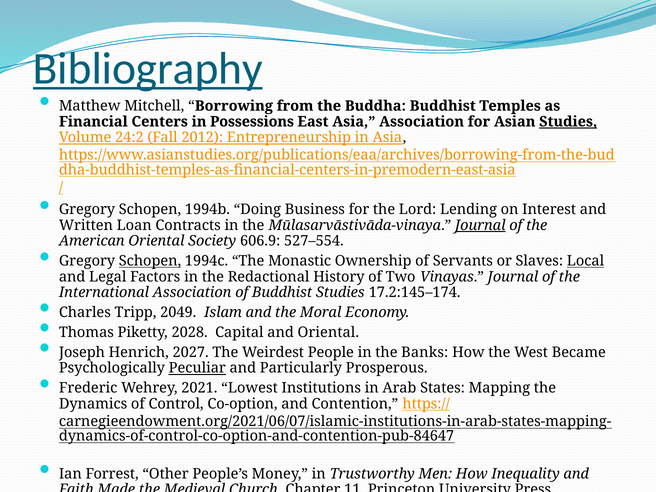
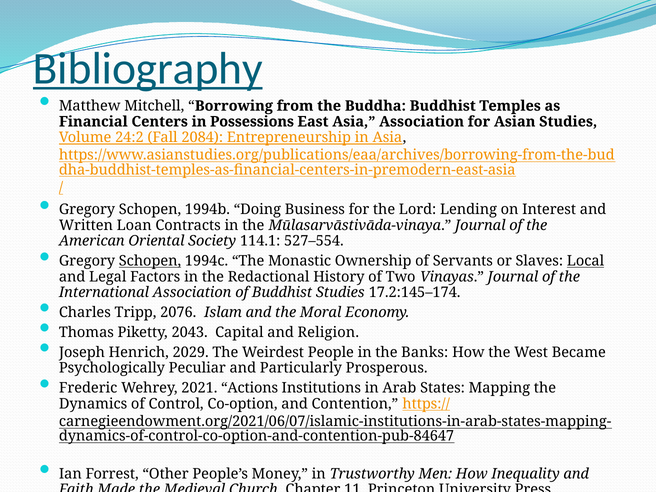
Studies at (568, 122) underline: present -> none
2012: 2012 -> 2084
Journal at (480, 225) underline: present -> none
606.9: 606.9 -> 114.1
2049: 2049 -> 2076
2028: 2028 -> 2043
and Oriental: Oriental -> Religion
2027: 2027 -> 2029
Peculiar underline: present -> none
Lowest: Lowest -> Actions
